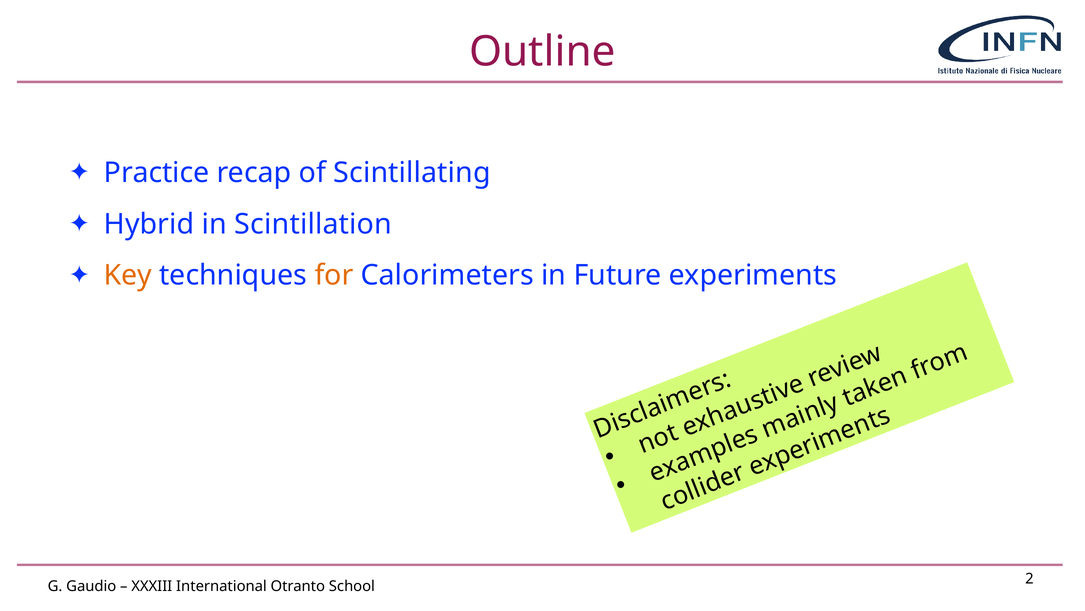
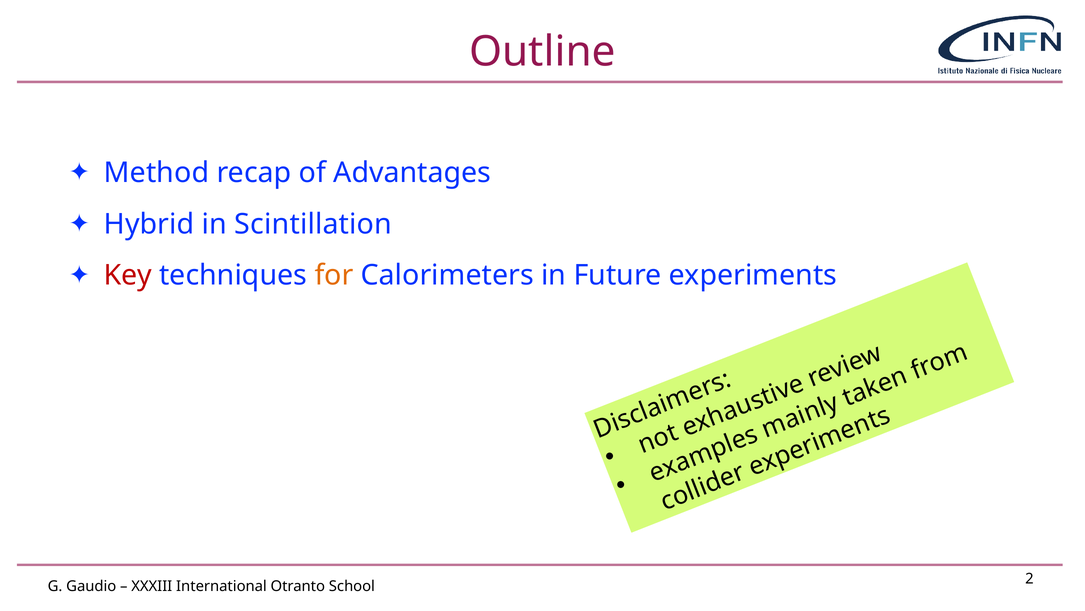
Practice: Practice -> Method
Scintillating: Scintillating -> Advantages
Key colour: orange -> red
